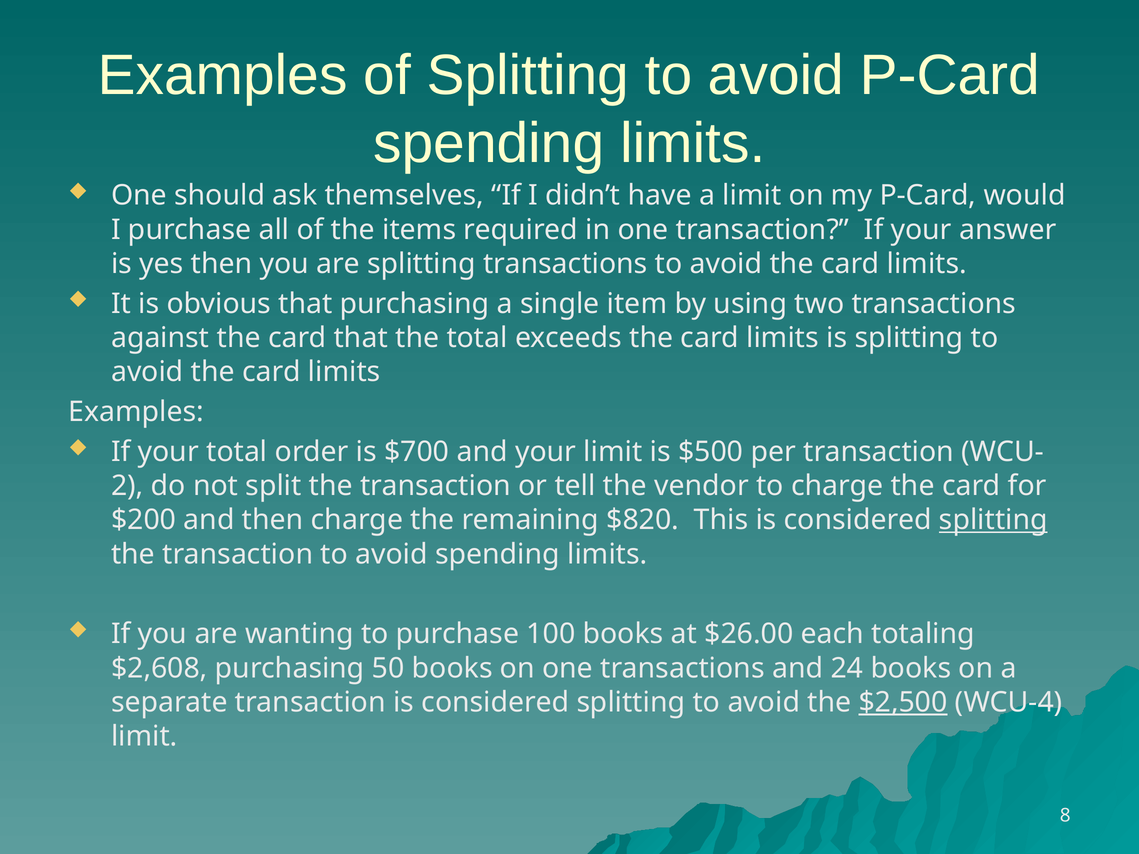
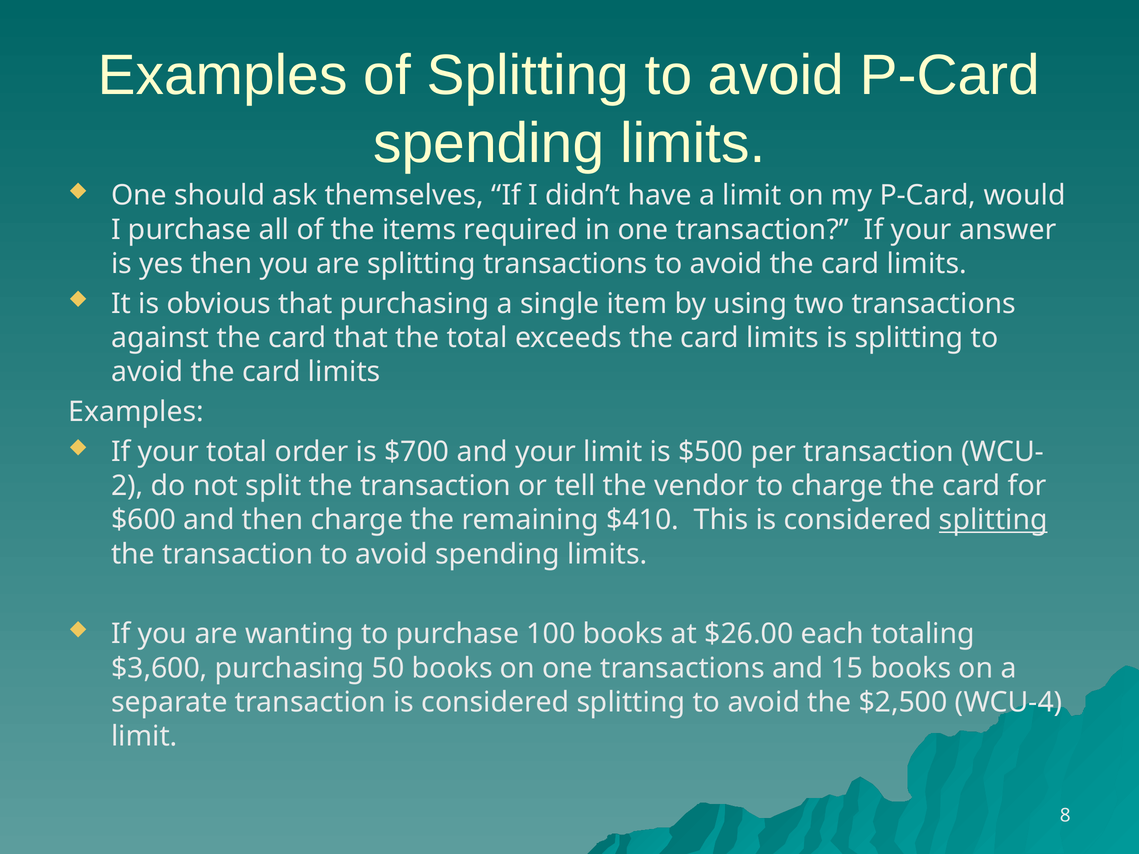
$200: $200 -> $600
$820: $820 -> $410
$2,608: $2,608 -> $3,600
24: 24 -> 15
$2,500 underline: present -> none
